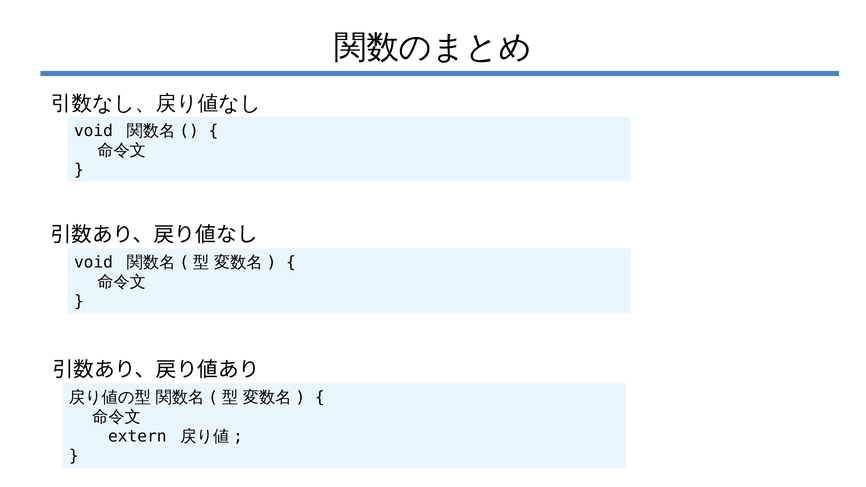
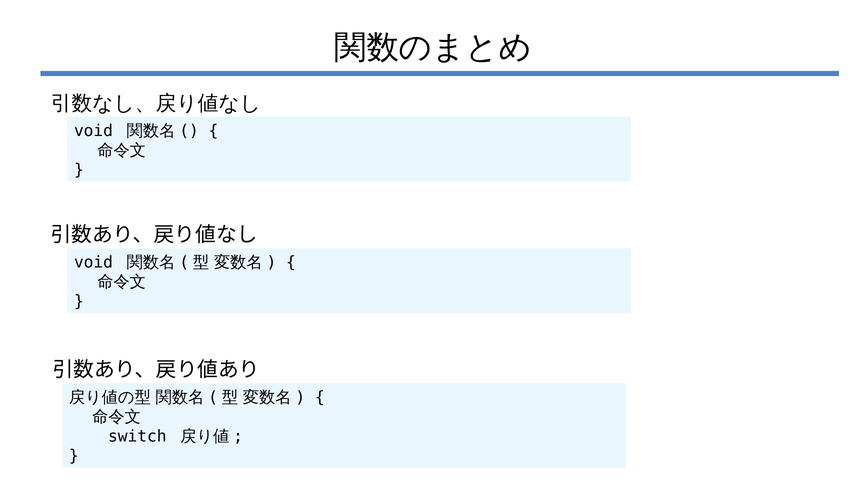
extern: extern -> switch
